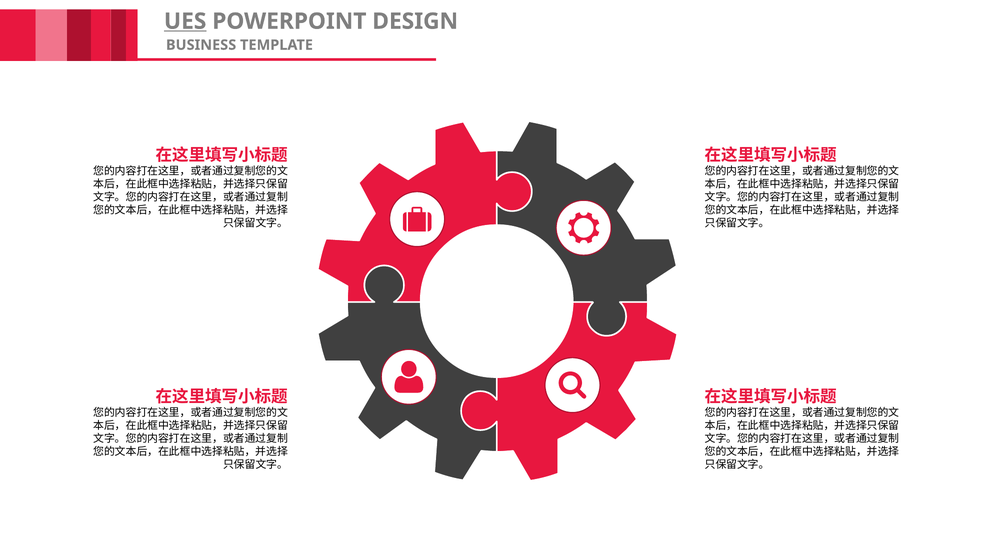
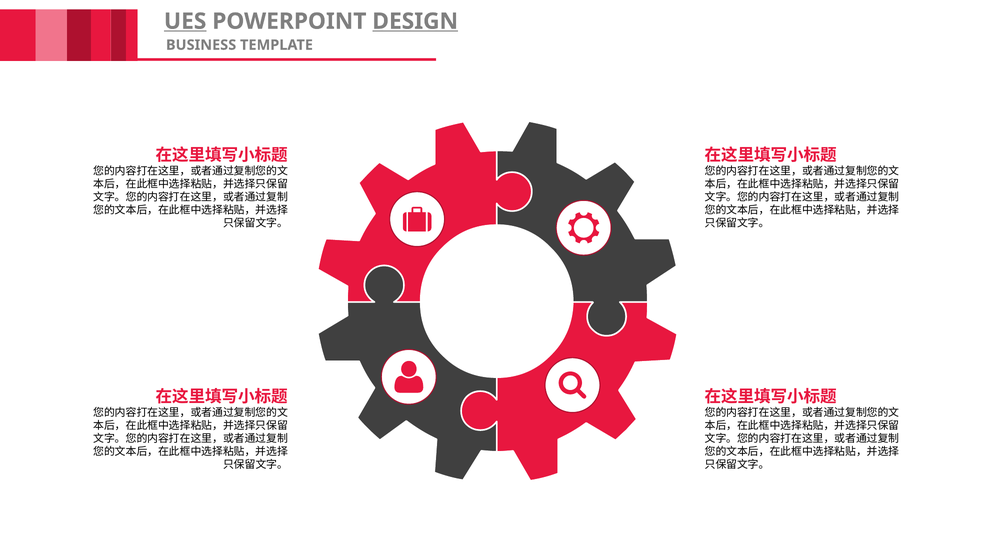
DESIGN underline: none -> present
